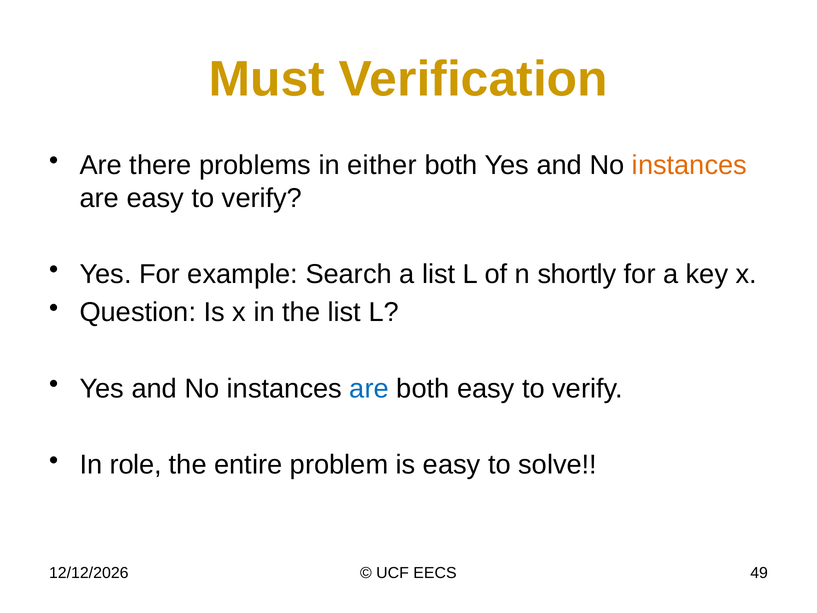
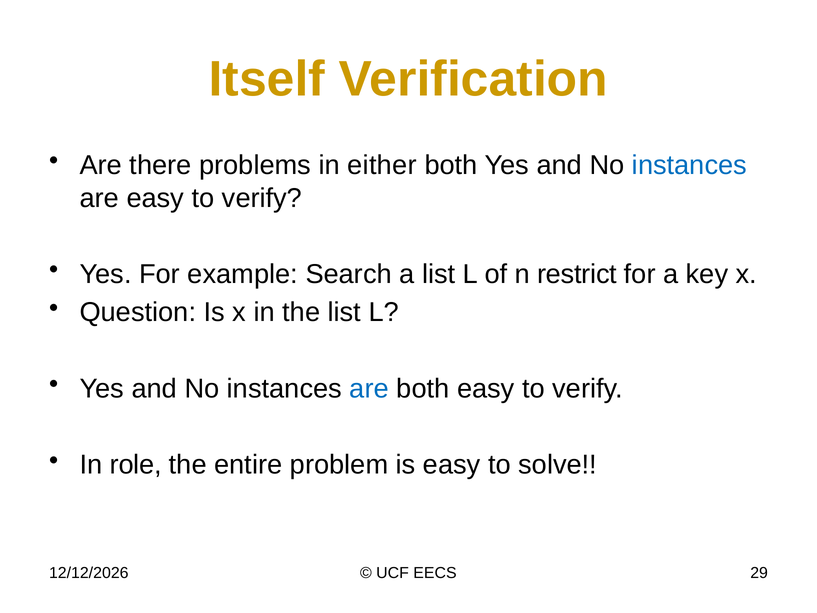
Must: Must -> Itself
instances at (689, 165) colour: orange -> blue
shortly: shortly -> restrict
49: 49 -> 29
